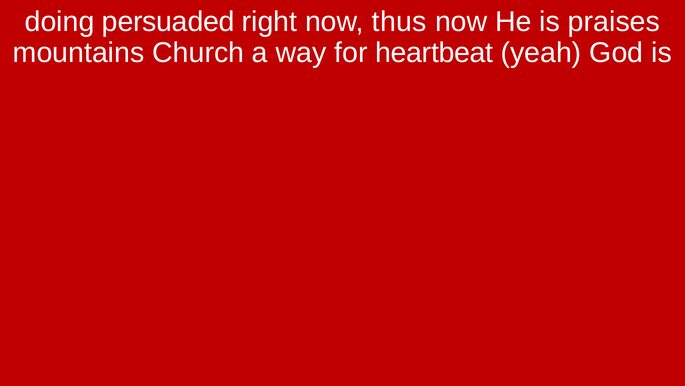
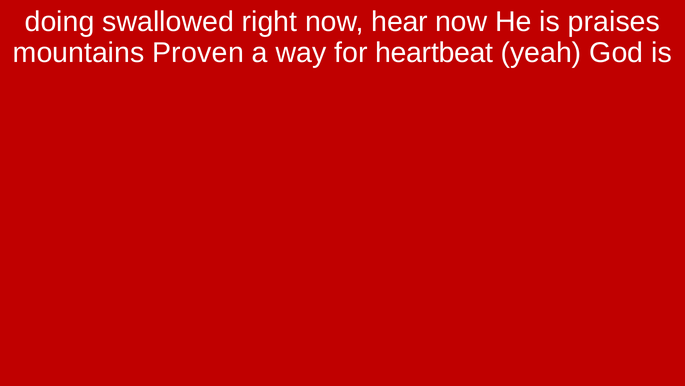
persuaded: persuaded -> swallowed
thus: thus -> hear
Church: Church -> Proven
